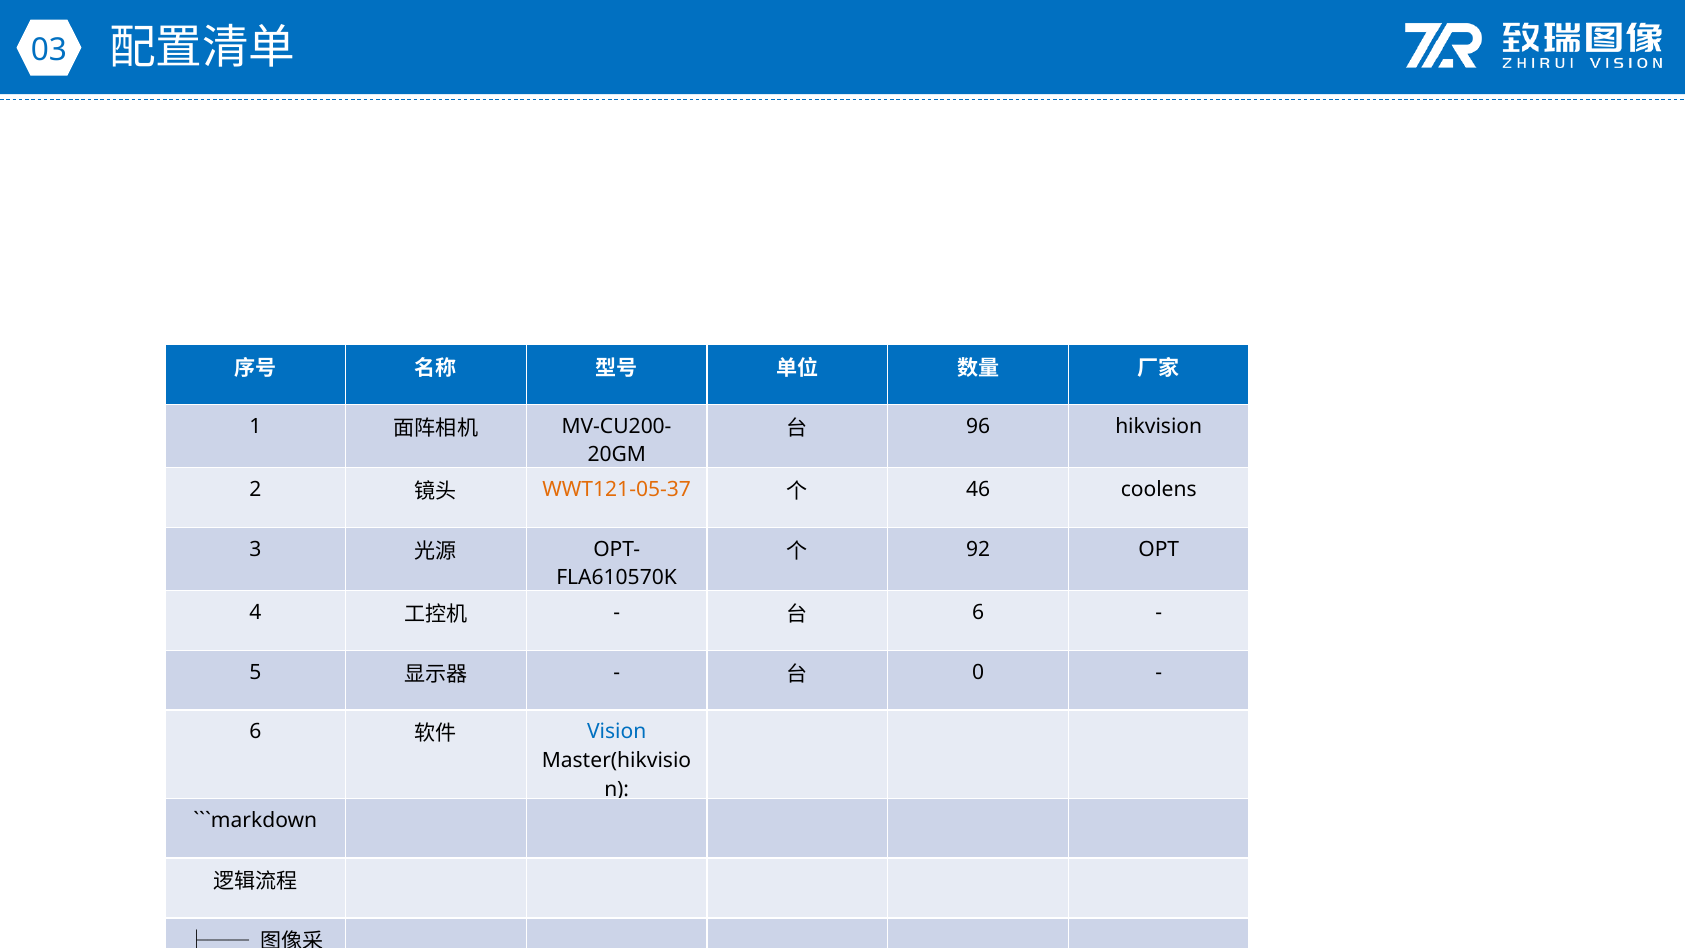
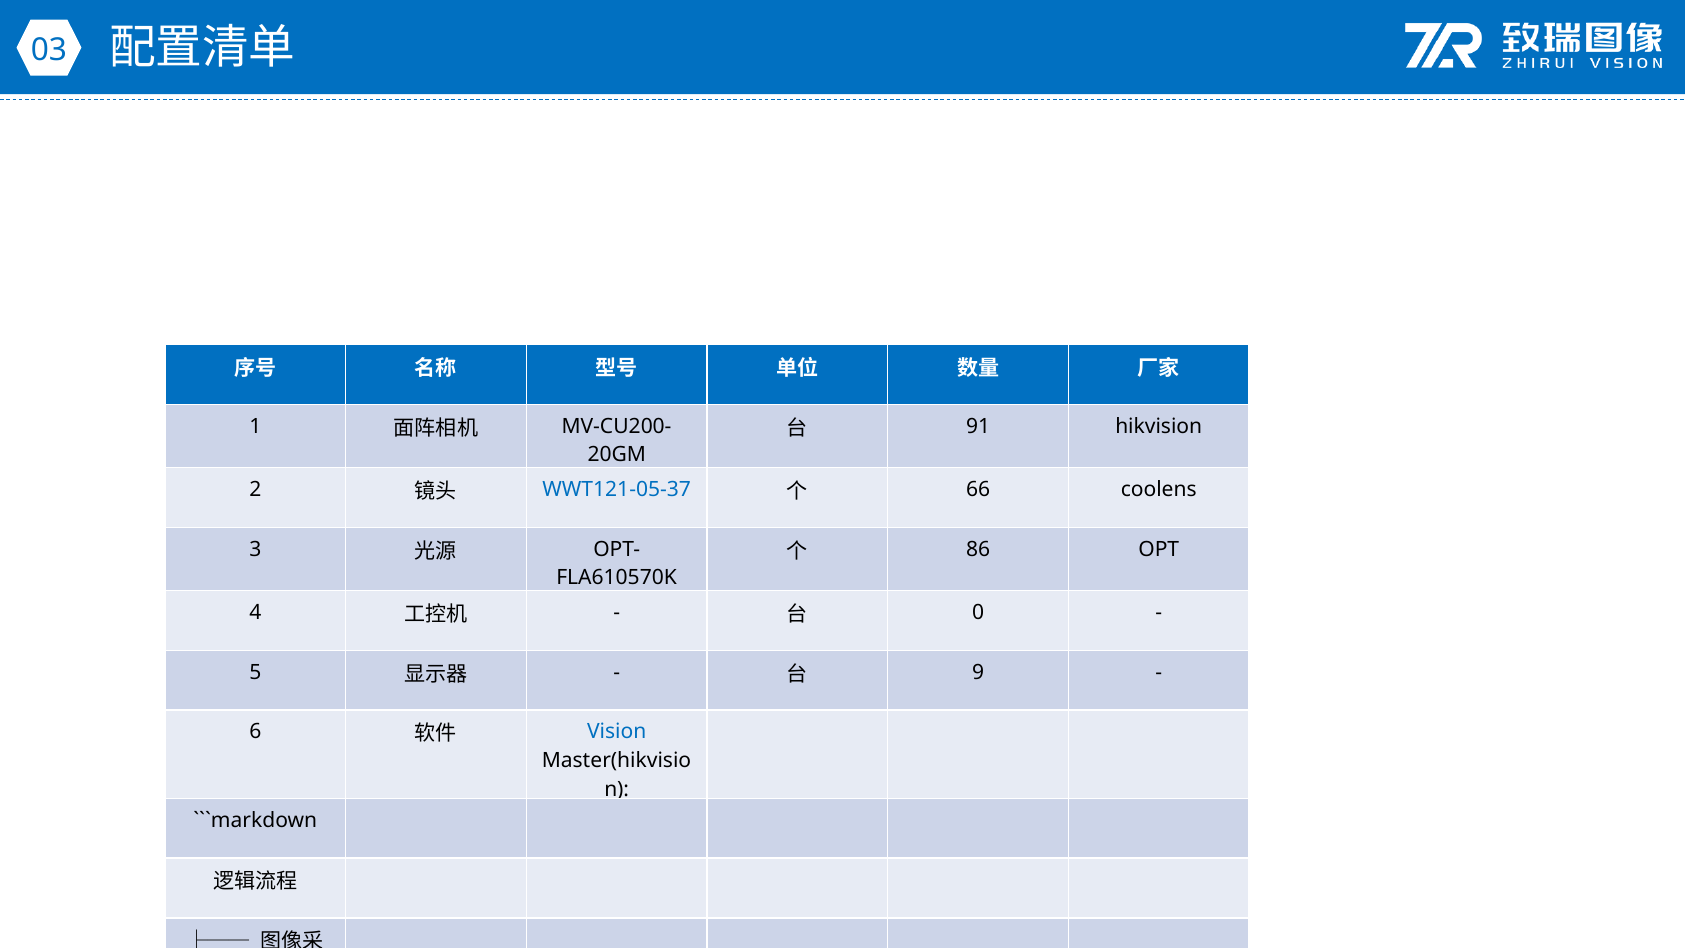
96: 96 -> 91
WWT121-05-37 colour: orange -> blue
46: 46 -> 66
92: 92 -> 86
6 at (978, 612): 6 -> 0
0: 0 -> 9
